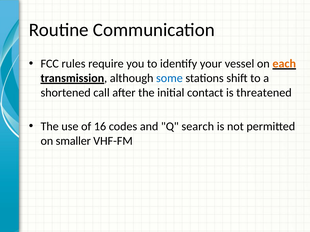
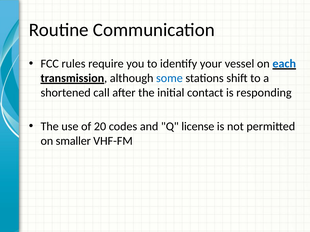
each colour: orange -> blue
threatened: threatened -> responding
16: 16 -> 20
search: search -> license
